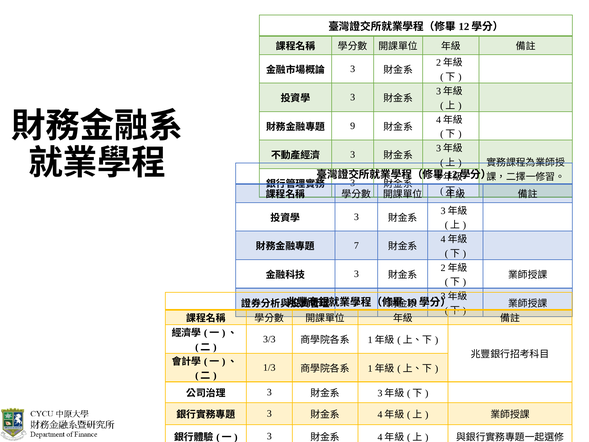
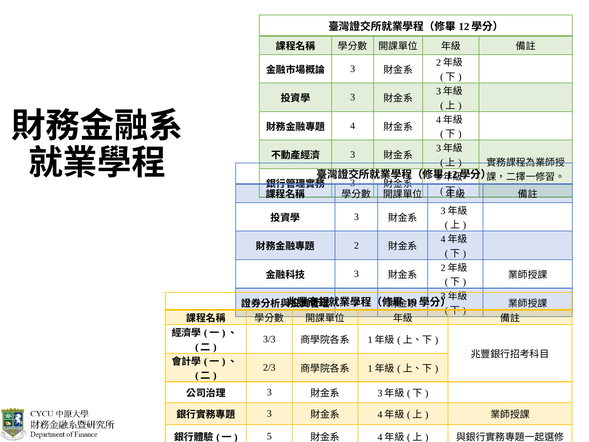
9: 9 -> 4
7: 7 -> 2
1/3: 1/3 -> 2/3
3 at (269, 436): 3 -> 5
